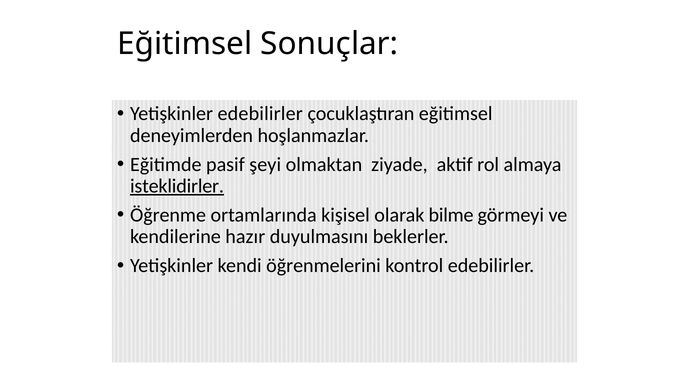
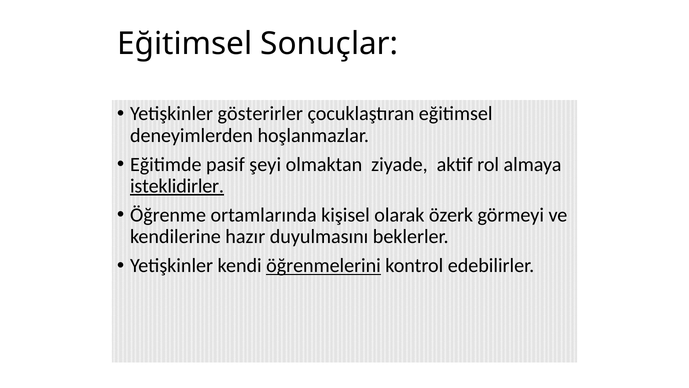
Yetişkinler edebilirler: edebilirler -> gösterirler
bilme: bilme -> özerk
öğrenmelerini underline: none -> present
